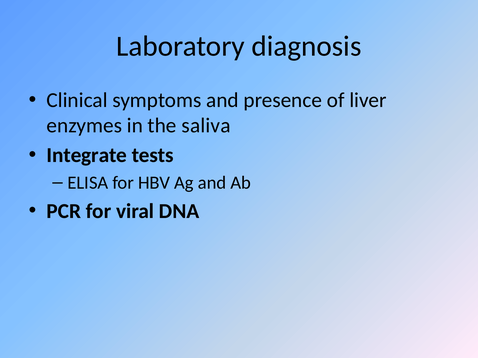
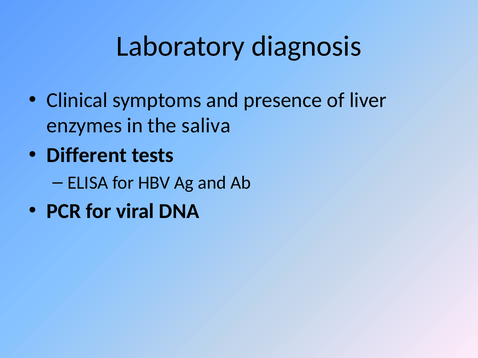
Integrate: Integrate -> Different
